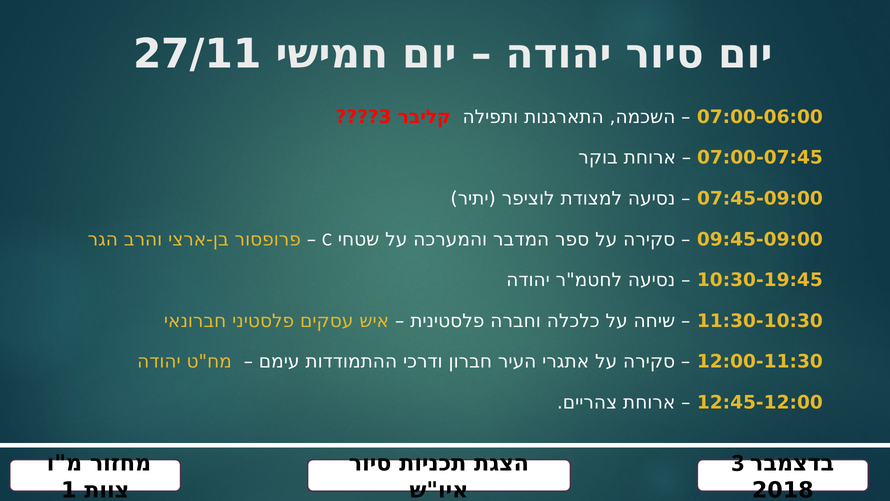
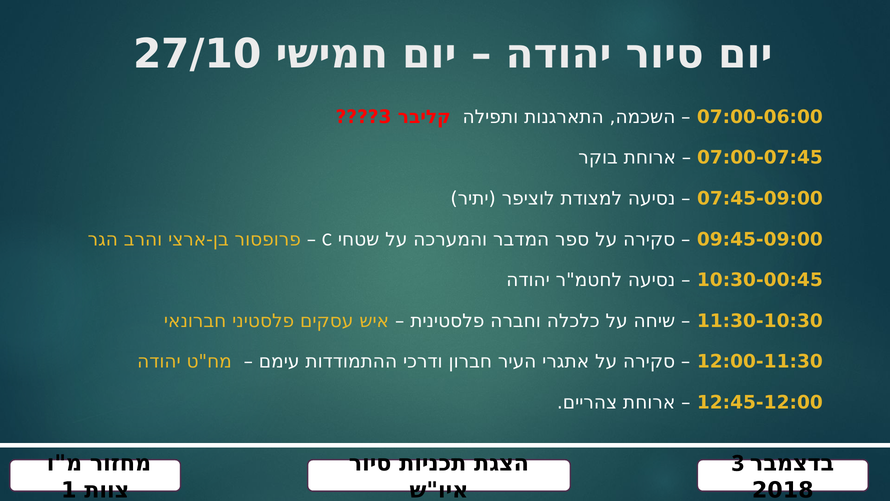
27/11: 27/11 -> 27/10
10:30-19:45: 10:30-19:45 -> 10:30-00:45
